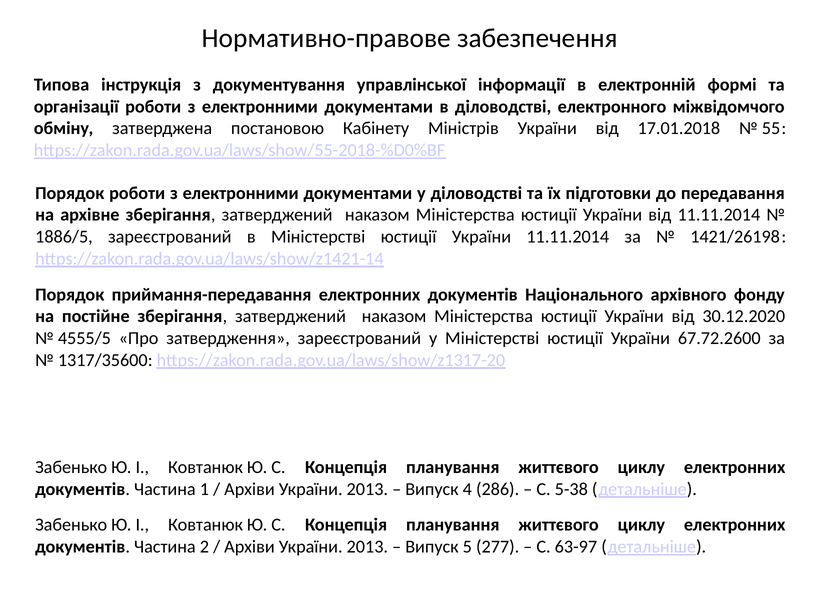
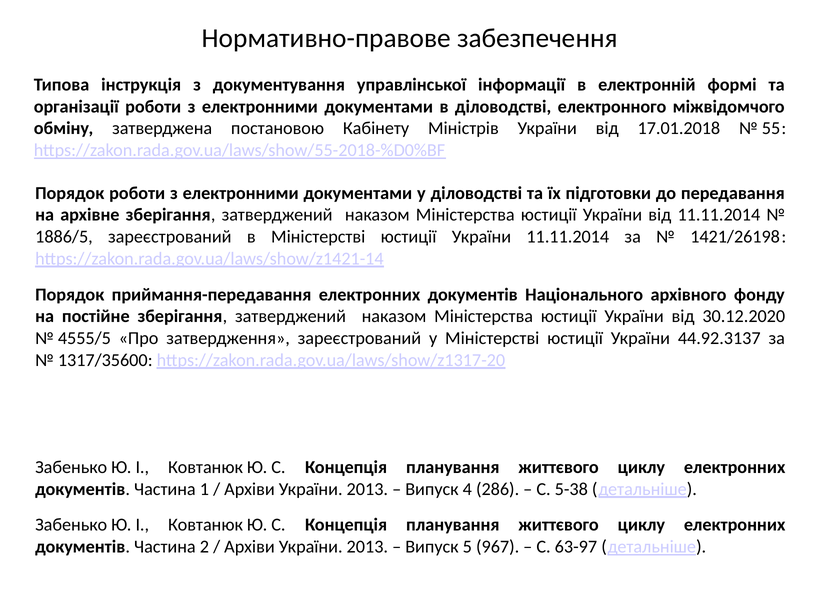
67.72.2600: 67.72.2600 -> 44.92.3137
277: 277 -> 967
